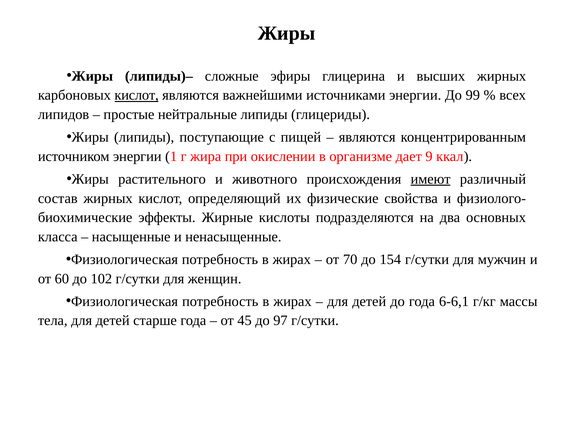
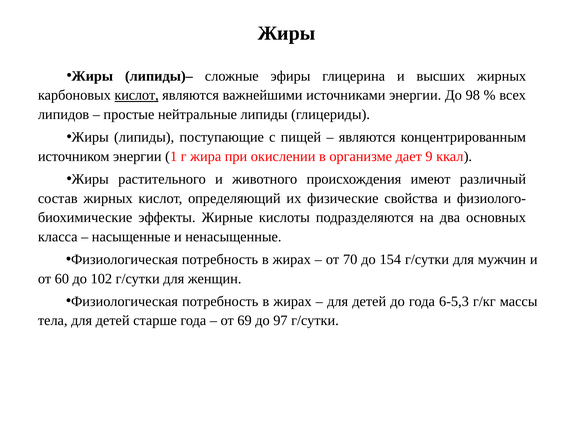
99: 99 -> 98
имеют underline: present -> none
6-6,1: 6-6,1 -> 6-5,3
45: 45 -> 69
